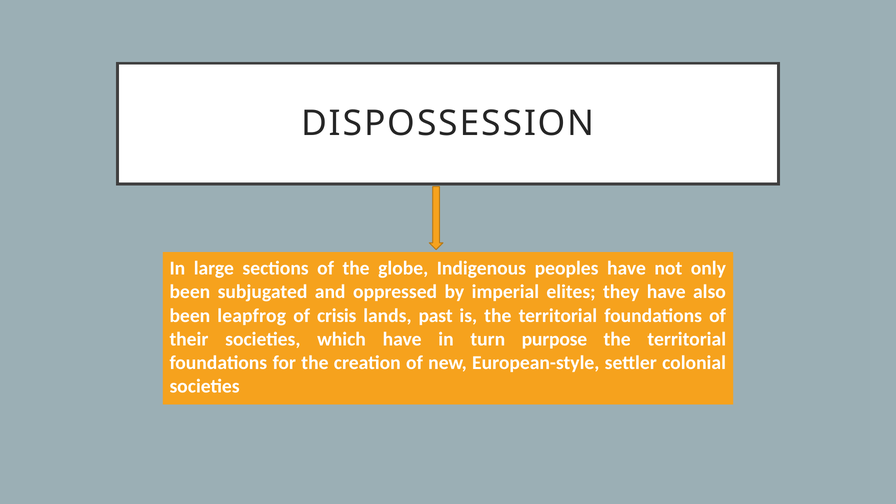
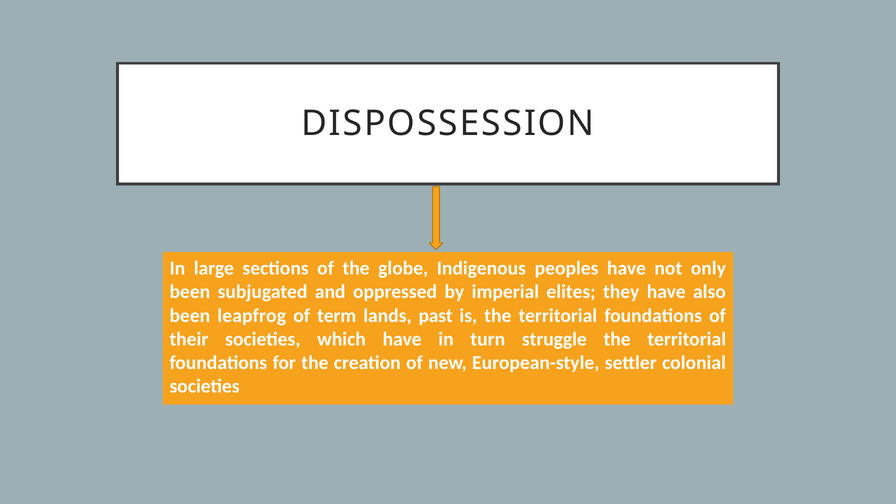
crisis: crisis -> term
purpose: purpose -> struggle
